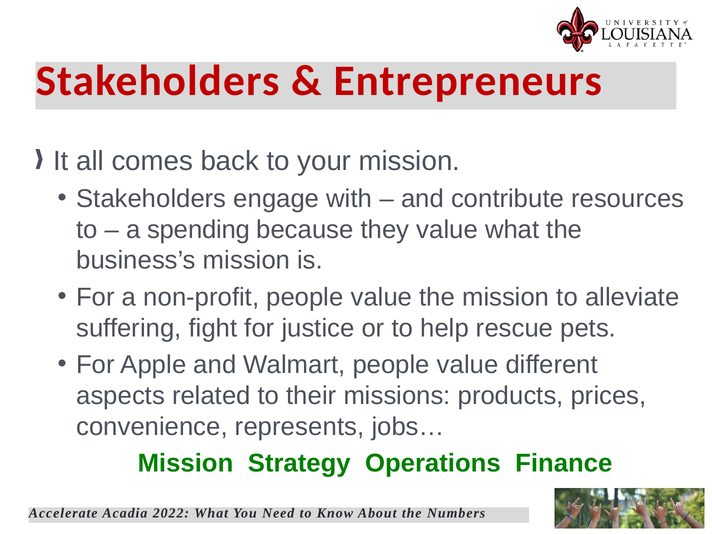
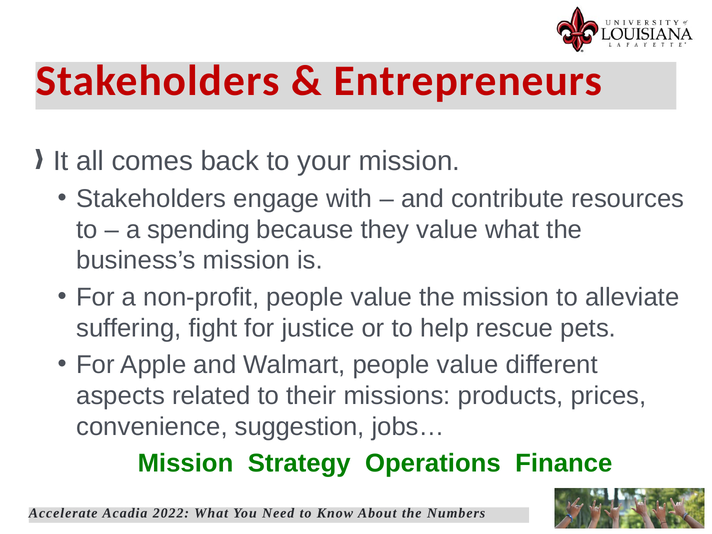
represents: represents -> suggestion
